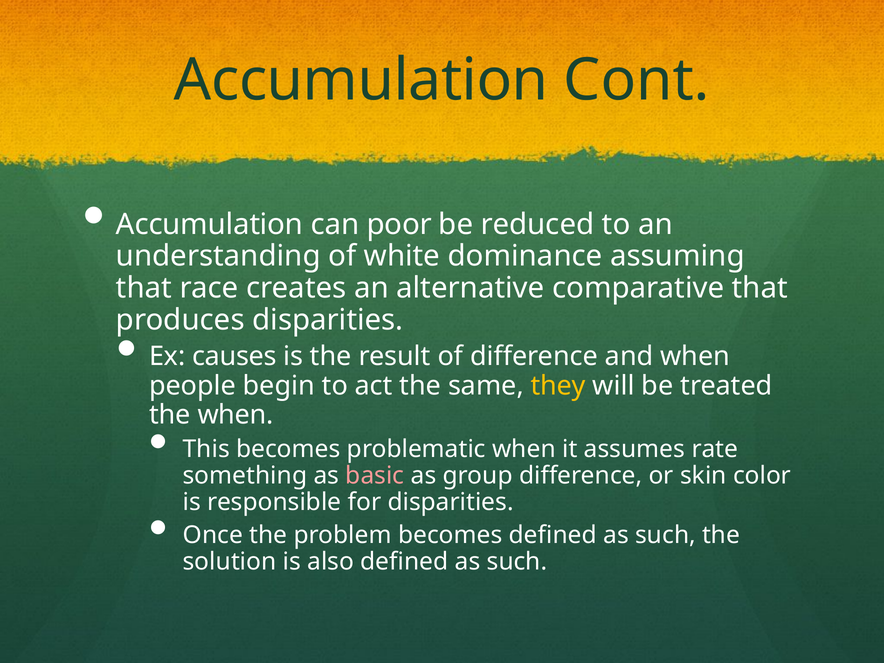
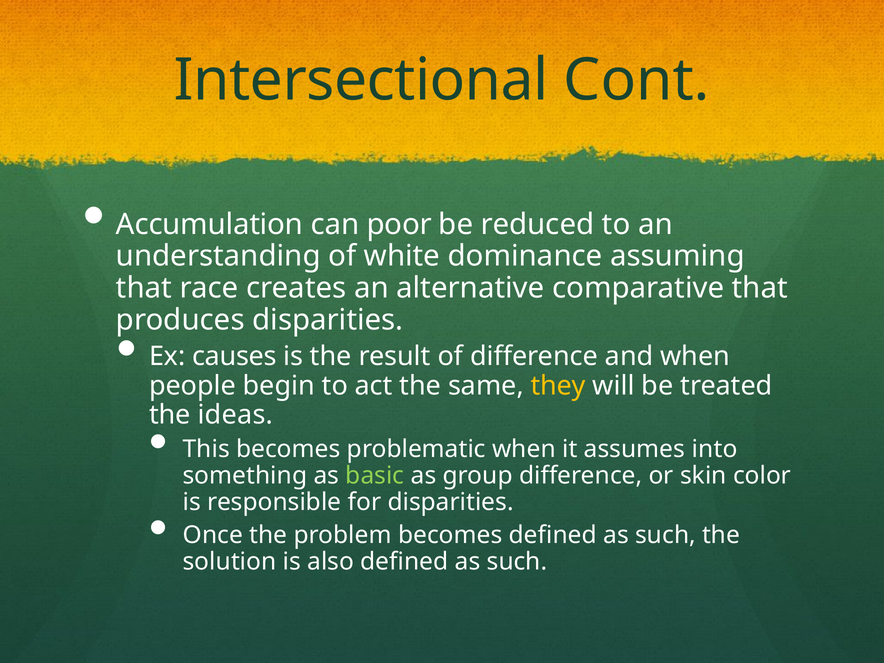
Accumulation at (361, 80): Accumulation -> Intersectional
the when: when -> ideas
rate: rate -> into
basic colour: pink -> light green
